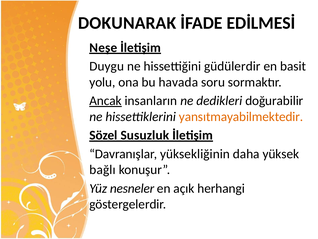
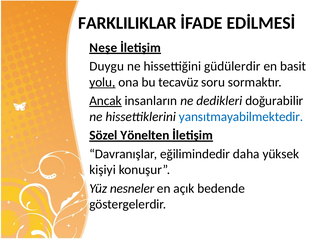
DOKUNARAK: DOKUNARAK -> FARKLILIKLAR
yolu underline: none -> present
havada: havada -> tecavüz
yansıtmayabilmektedir colour: orange -> blue
Susuzluk: Susuzluk -> Yönelten
yüksekliğinin: yüksekliğinin -> eğilimindedir
bağlı: bağlı -> kişiyi
herhangi: herhangi -> bedende
